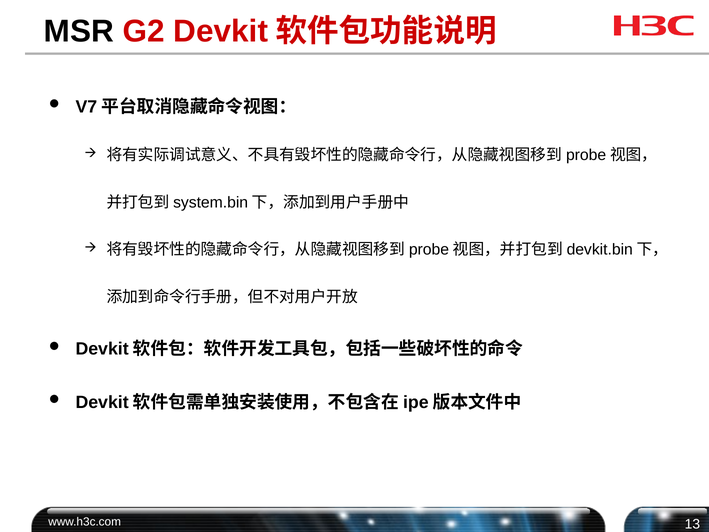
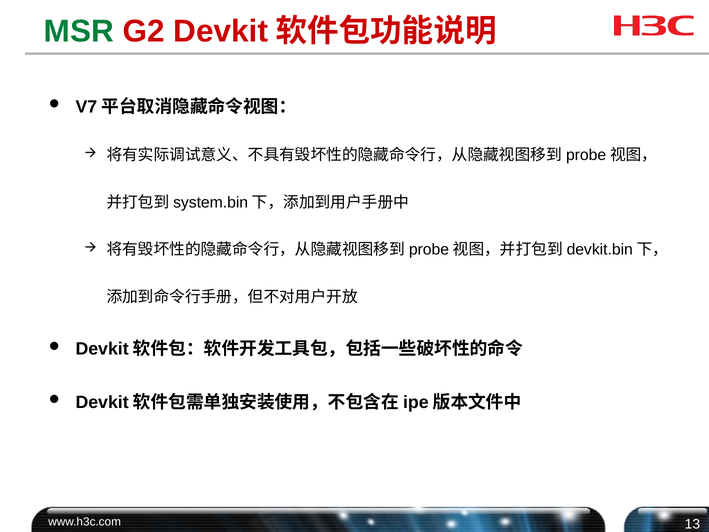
MSR colour: black -> green
